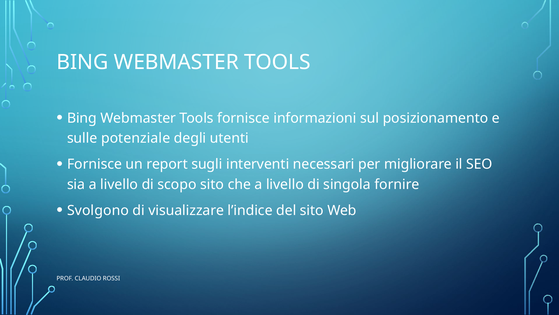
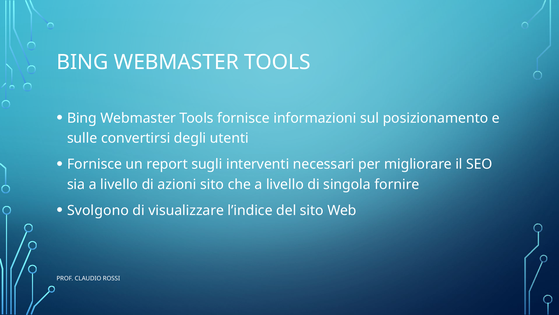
potenziale: potenziale -> convertirsi
scopo: scopo -> azioni
